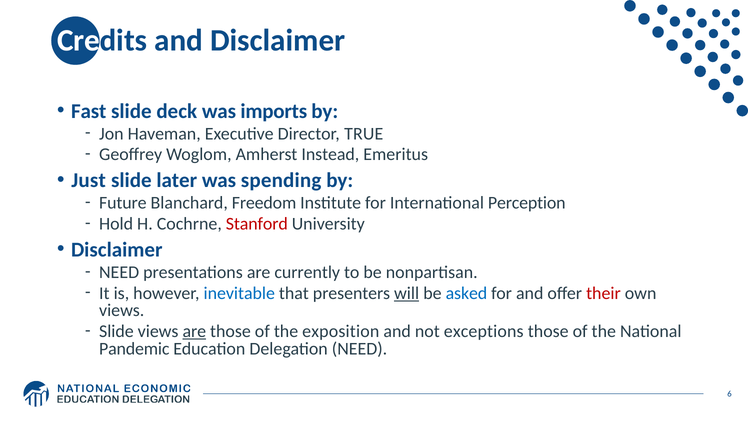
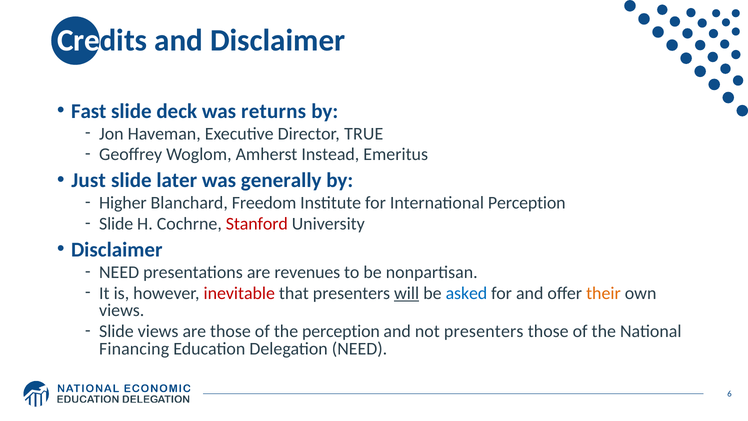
imports: imports -> returns
spending: spending -> generally
Future: Future -> Higher
Hold at (116, 224): Hold -> Slide
currently: currently -> revenues
inevitable colour: blue -> red
their colour: red -> orange
are at (194, 331) underline: present -> none
the exposition: exposition -> perception
not exceptions: exceptions -> presenters
Pandemic: Pandemic -> Financing
